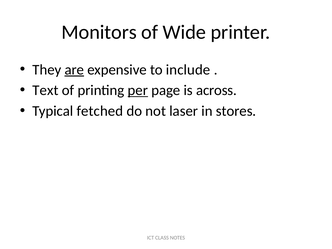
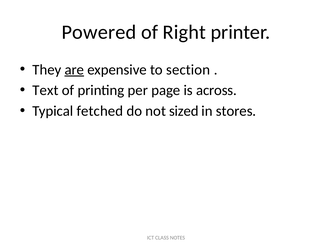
Monitors: Monitors -> Powered
Wide: Wide -> Right
include: include -> section
per underline: present -> none
laser: laser -> sized
